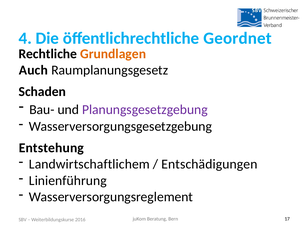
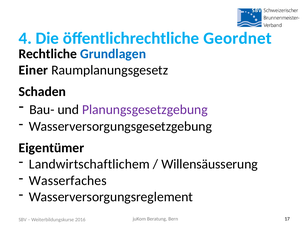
Grundlagen colour: orange -> blue
Auch: Auch -> Einer
Entstehung: Entstehung -> Eigentümer
Entschädigungen: Entschädigungen -> Willensäusserung
Linienführung: Linienführung -> Wasserfaches
